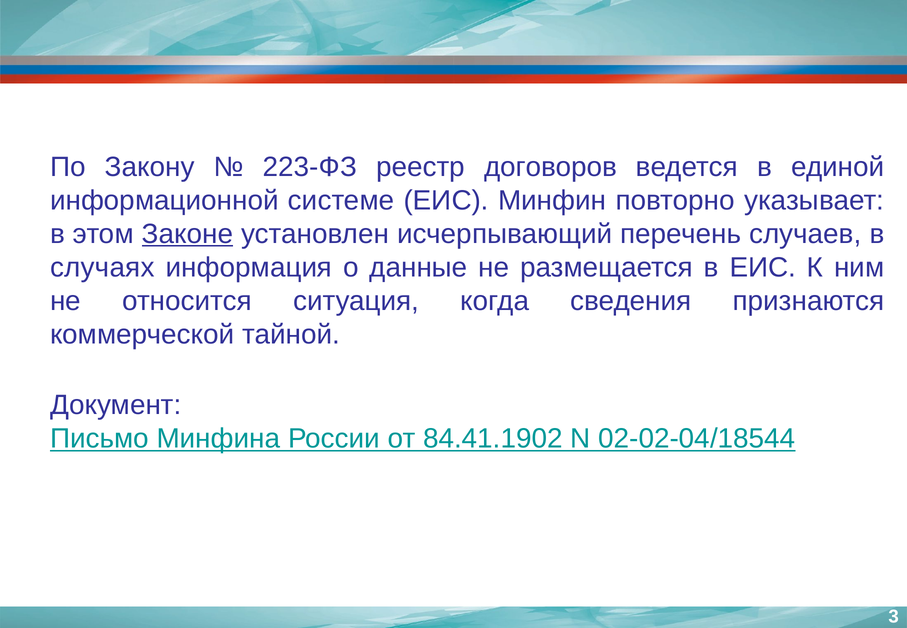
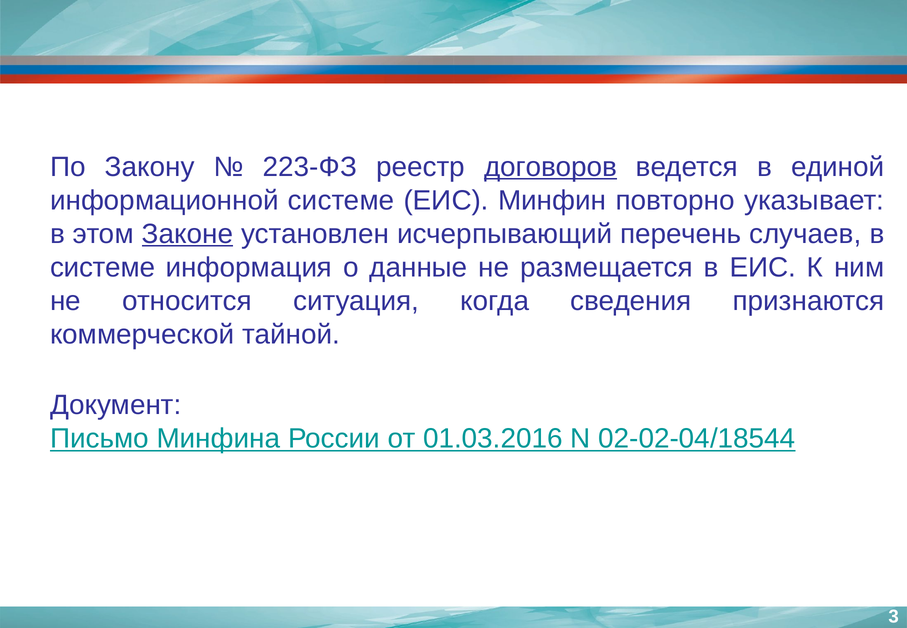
договоров underline: none -> present
случаях at (102, 267): случаях -> системе
84.41.1902: 84.41.1902 -> 01.03.2016
